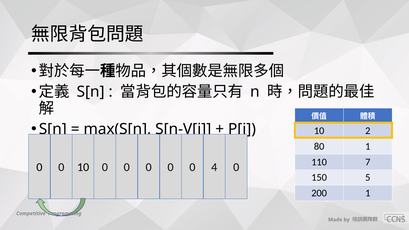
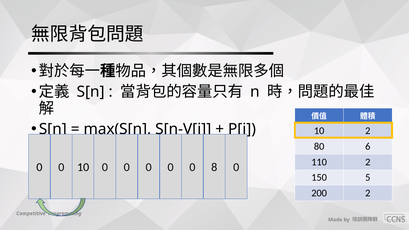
80 1: 1 -> 6
110 7: 7 -> 2
4: 4 -> 8
200 1: 1 -> 2
